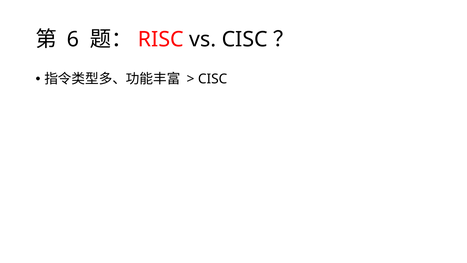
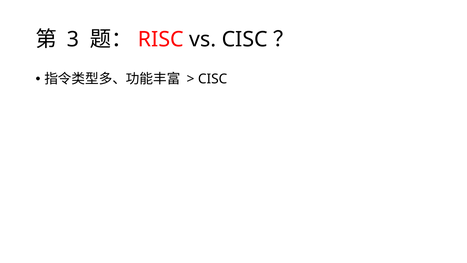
6: 6 -> 3
